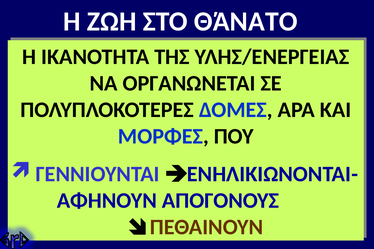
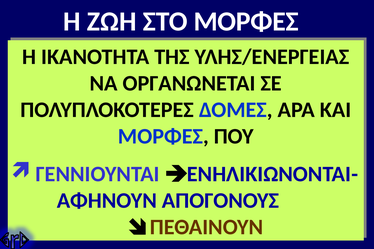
ΣΤΟ ΘΆΝΑΤΟ: ΘΆΝΑΤΟ -> ΜΟΡΦΕΣ
